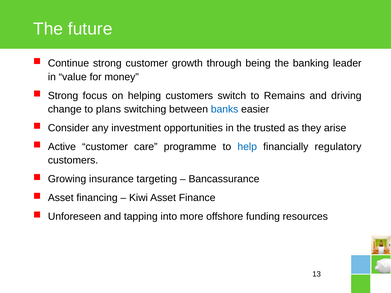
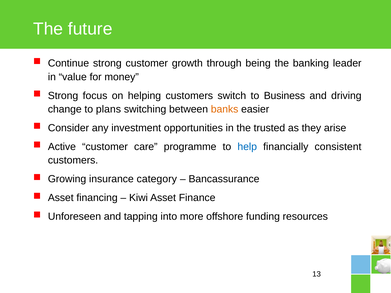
Remains: Remains -> Business
banks colour: blue -> orange
regulatory: regulatory -> consistent
targeting: targeting -> category
